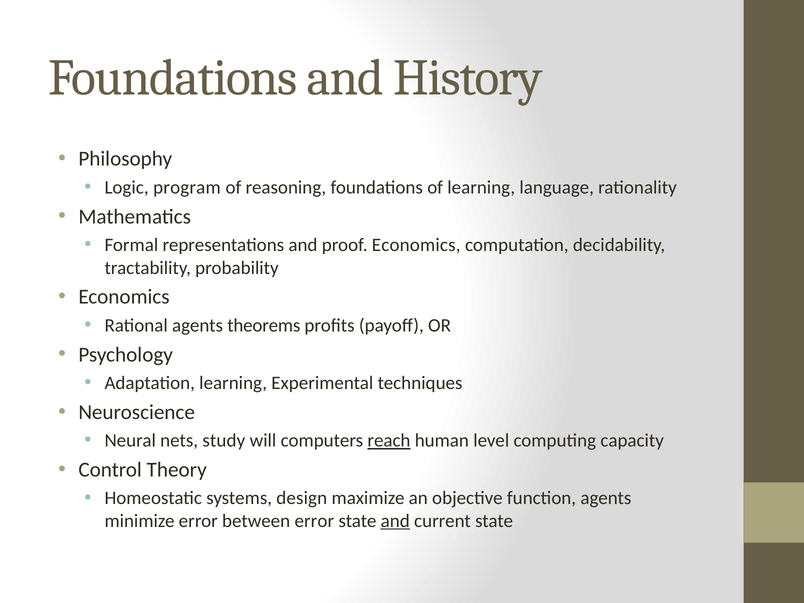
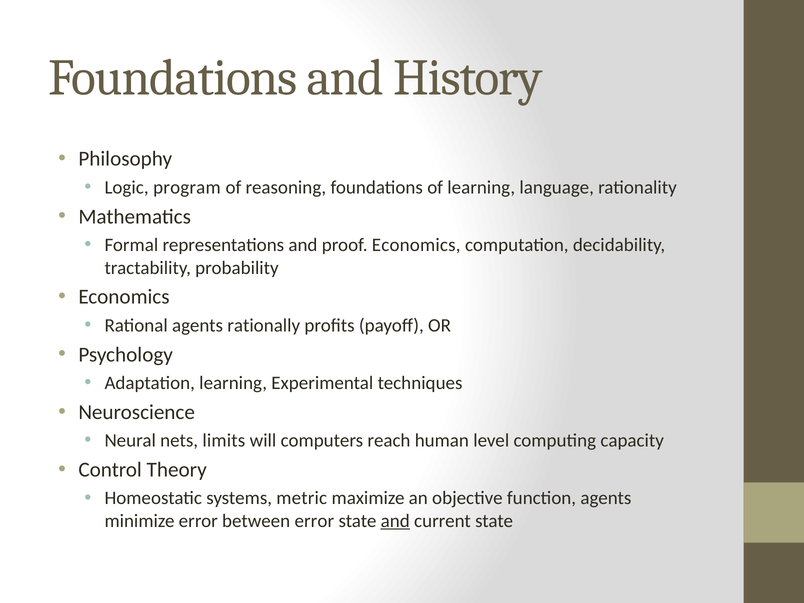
theorems: theorems -> rationally
study: study -> limits
reach underline: present -> none
design: design -> metric
